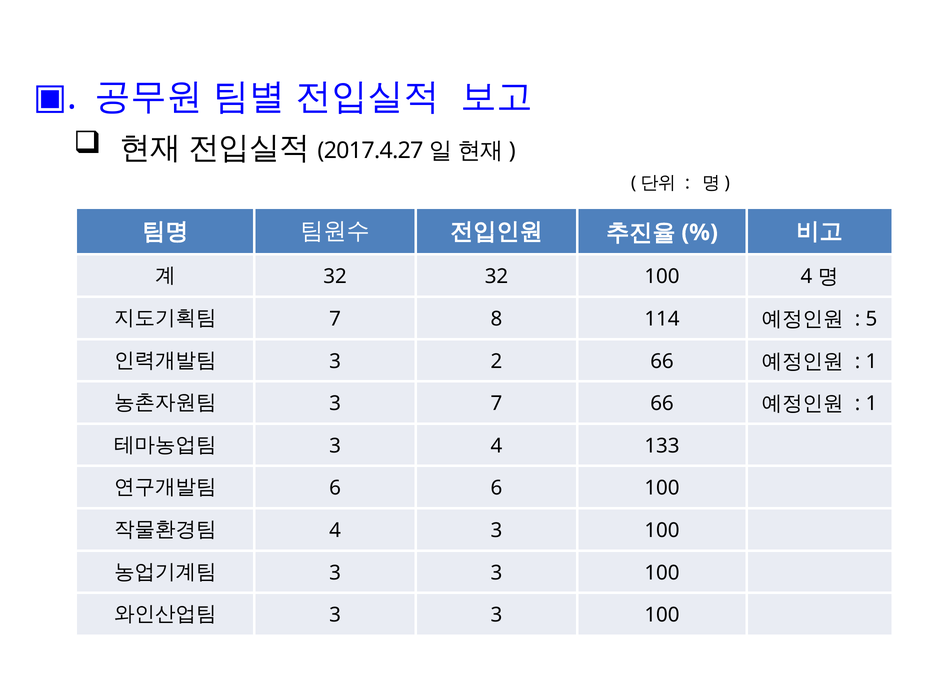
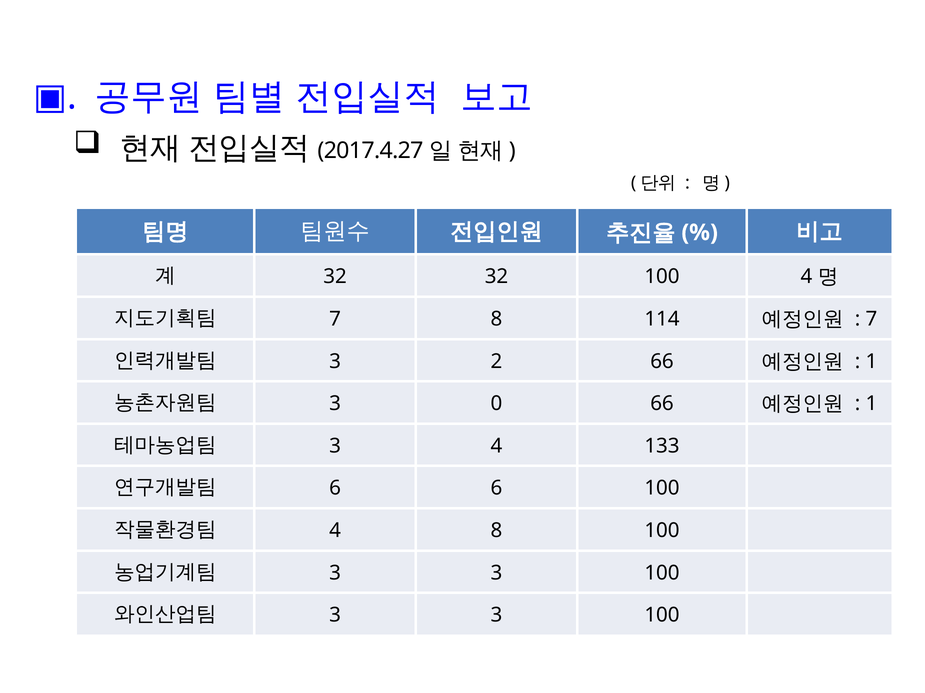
5 at (871, 319): 5 -> 7
3 7: 7 -> 0
4 3: 3 -> 8
